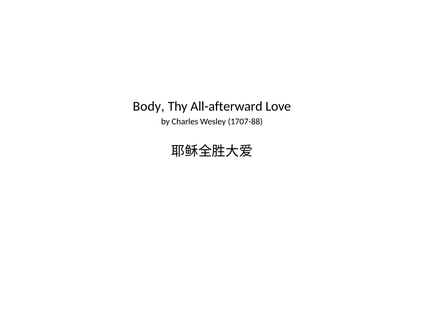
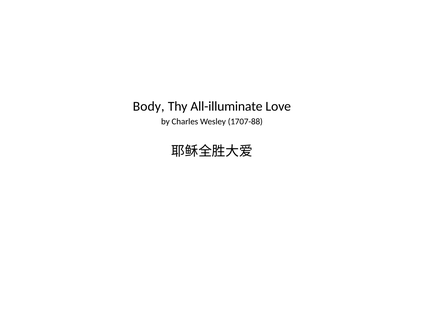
All-afterward: All-afterward -> All-illuminate
